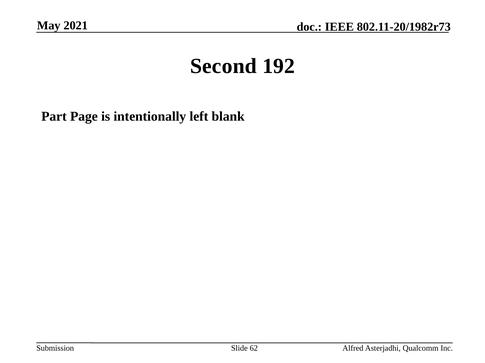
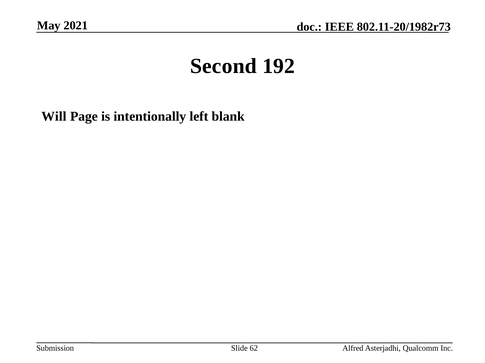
Part: Part -> Will
